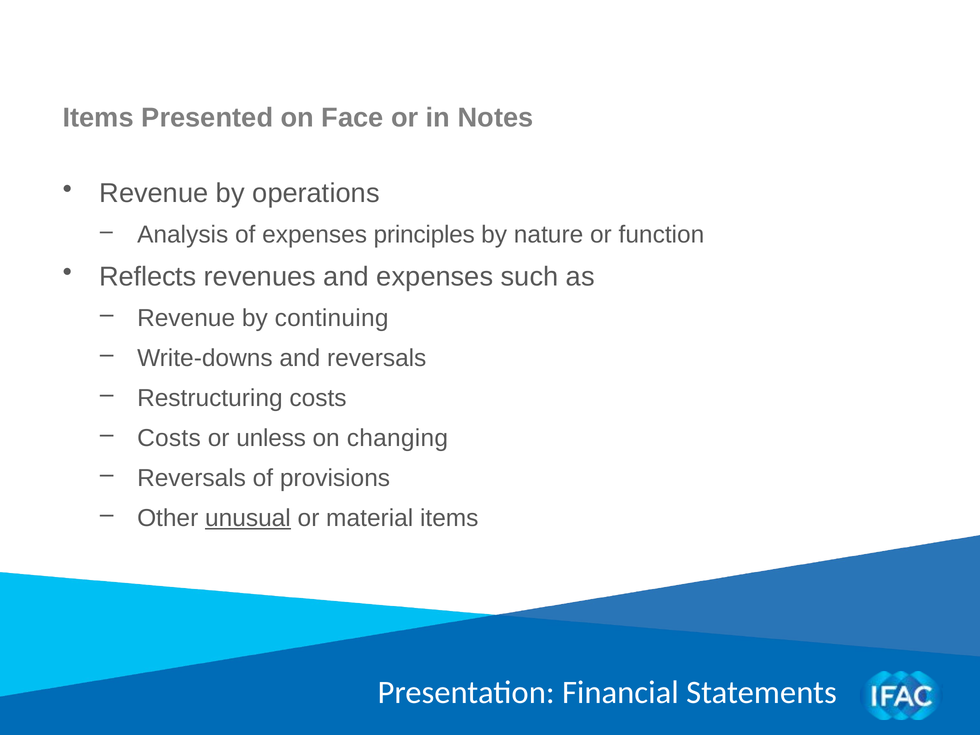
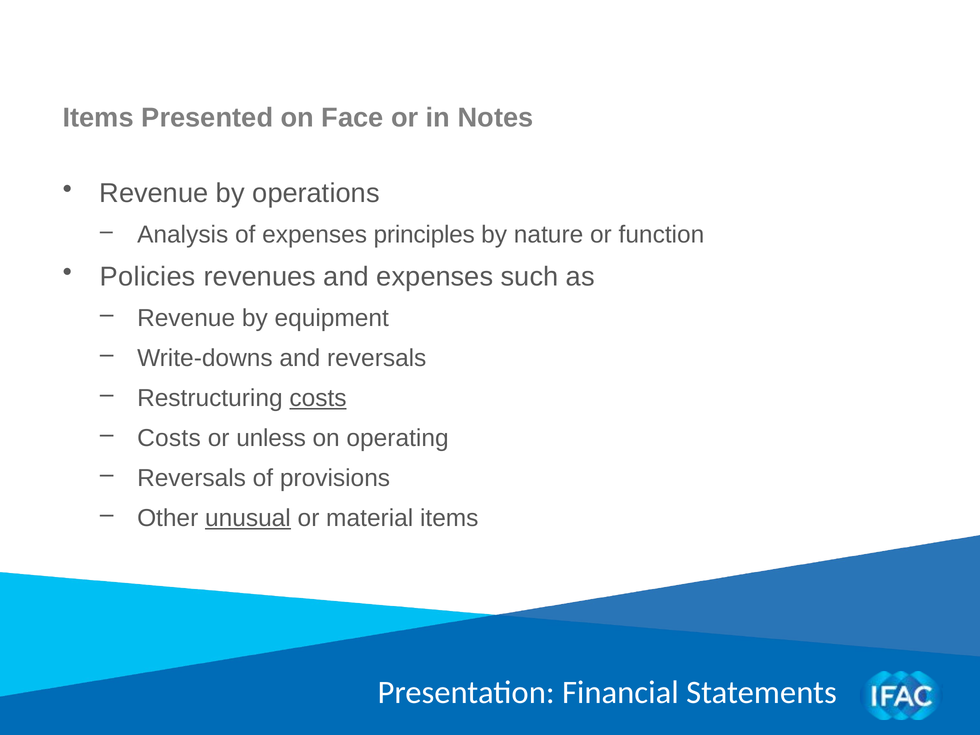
Reflects: Reflects -> Policies
continuing: continuing -> equipment
costs at (318, 398) underline: none -> present
changing: changing -> operating
